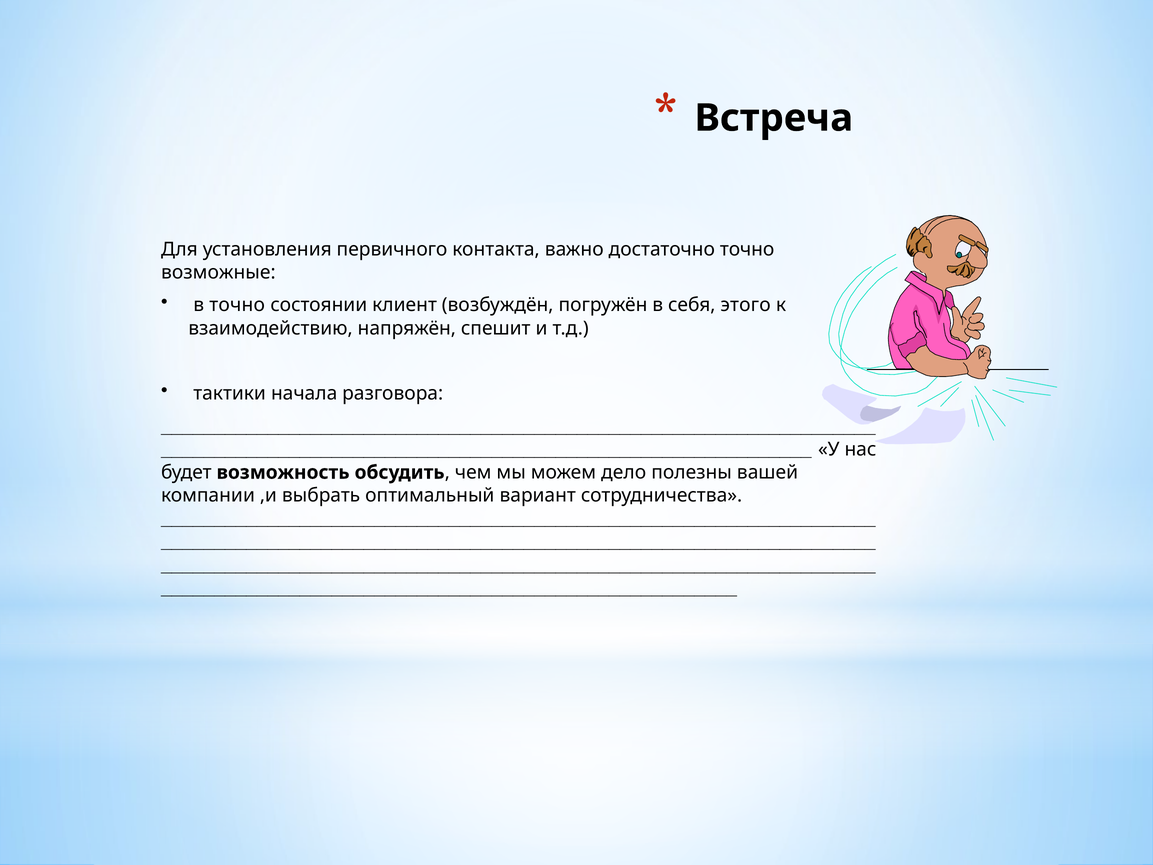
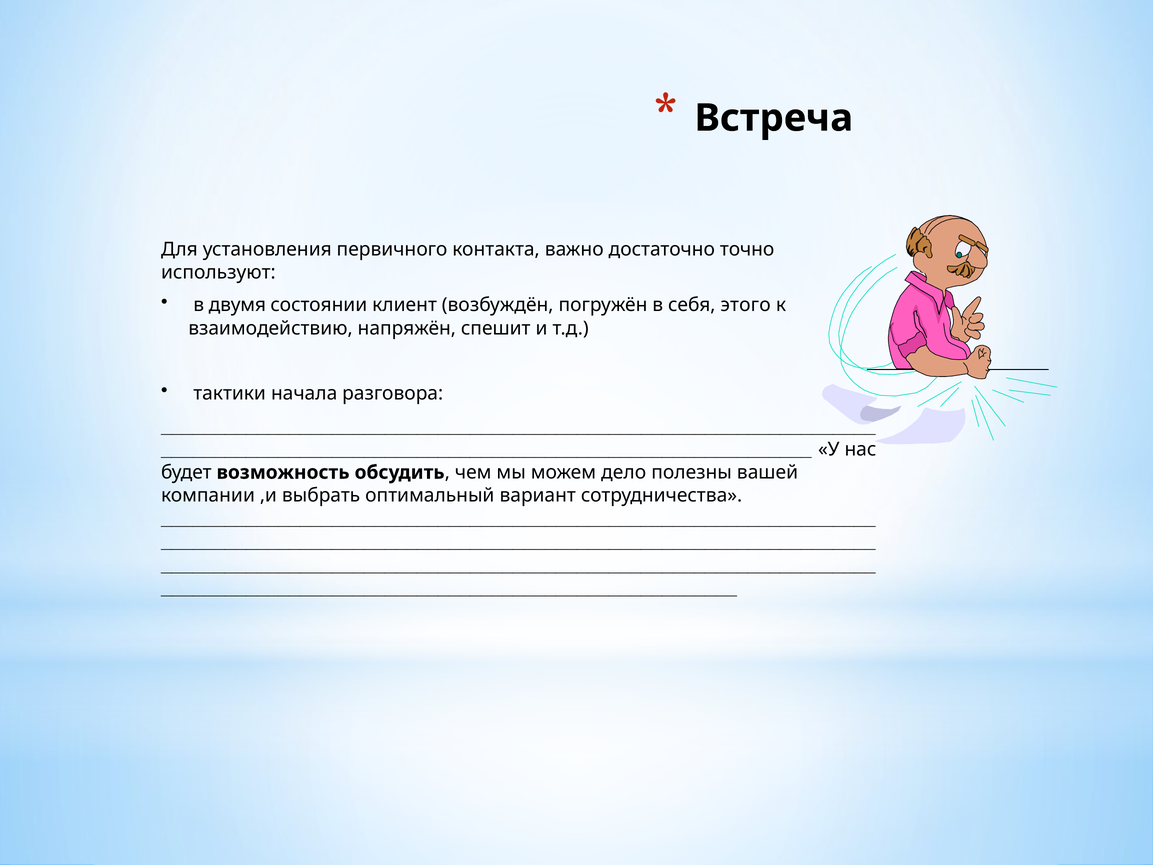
возможные: возможные -> используют
в точно: точно -> двумя
